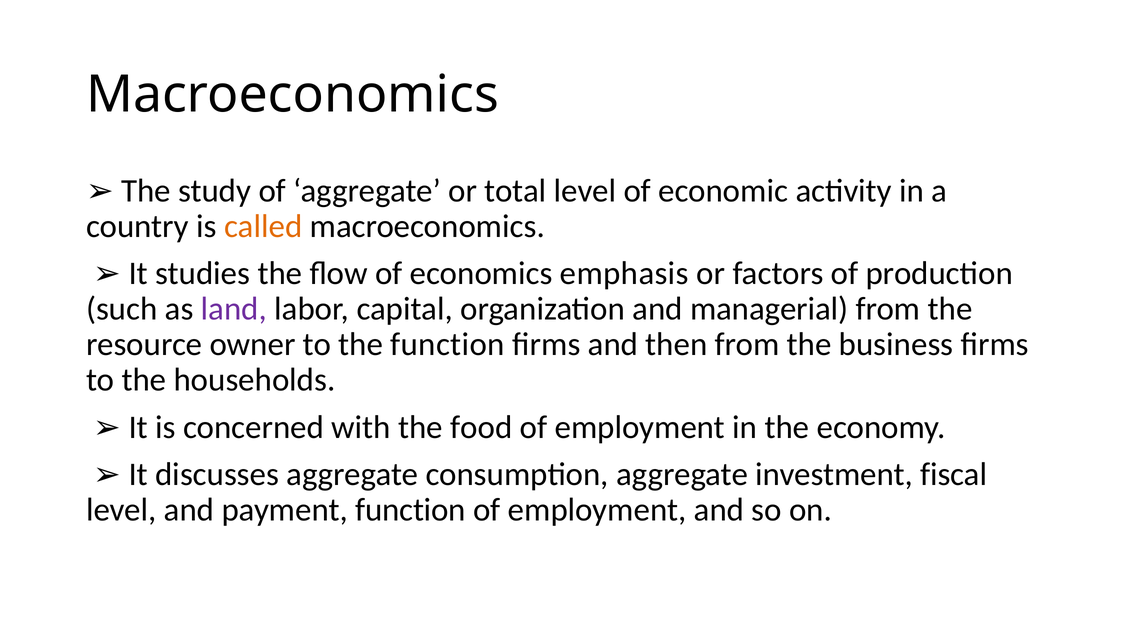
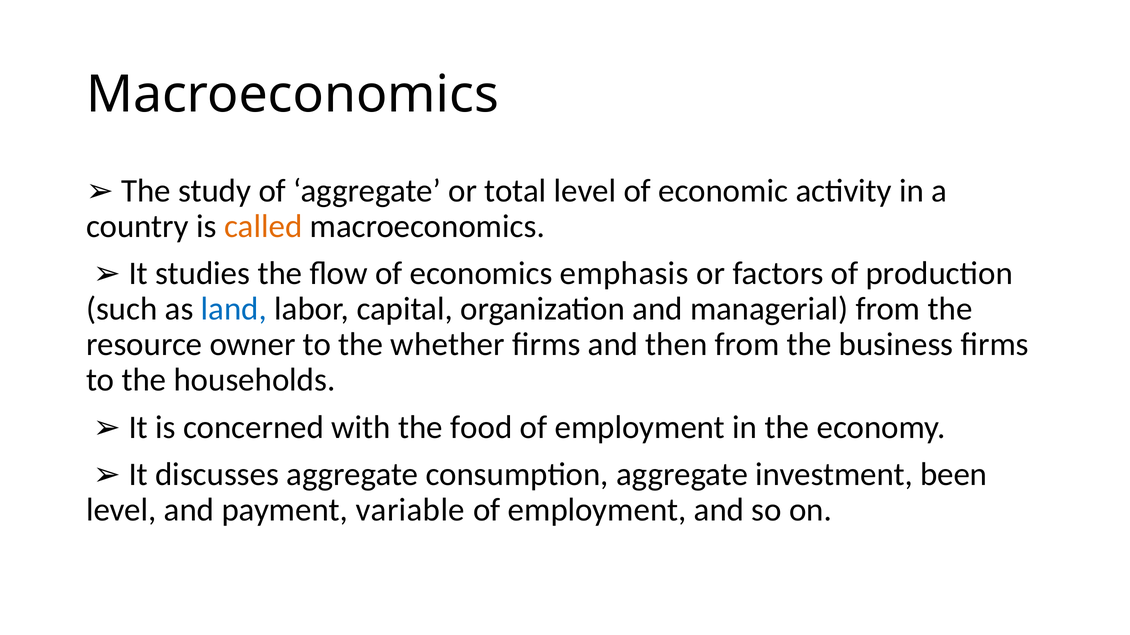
land colour: purple -> blue
the function: function -> whether
fiscal: fiscal -> been
payment function: function -> variable
